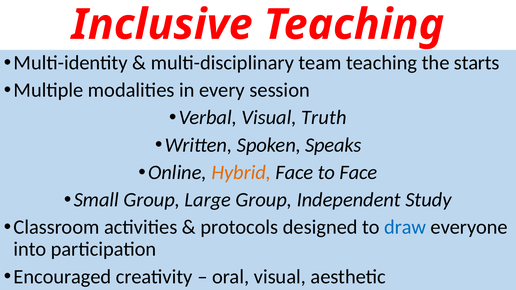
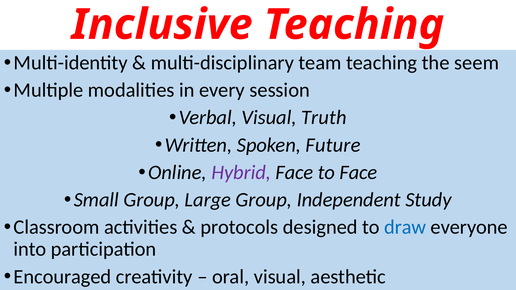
starts: starts -> seem
Speaks: Speaks -> Future
Hybrid colour: orange -> purple
